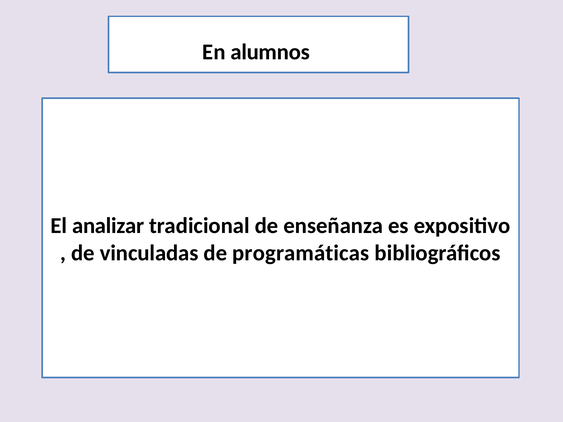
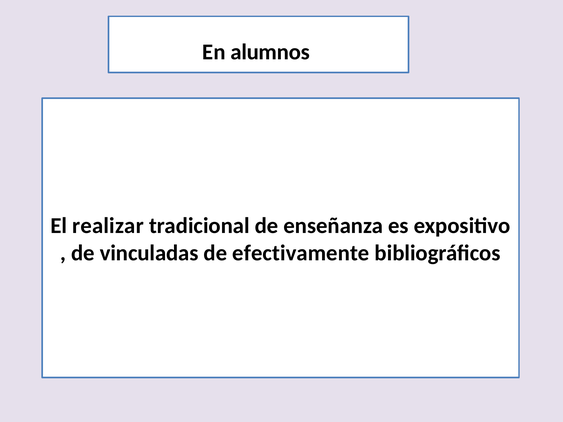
analizar: analizar -> realizar
programáticas: programáticas -> efectivamente
